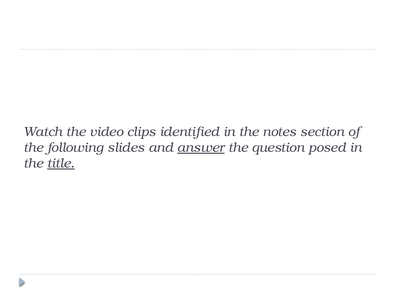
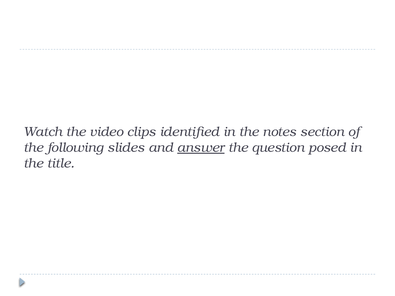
title underline: present -> none
